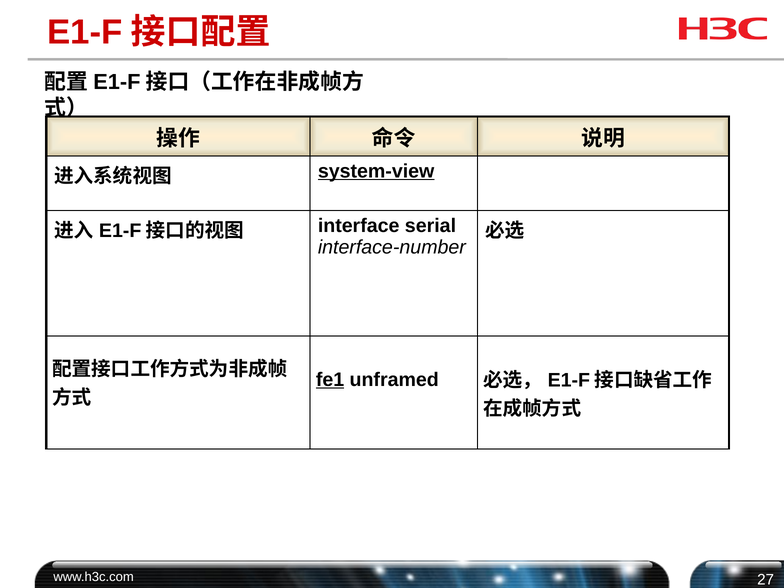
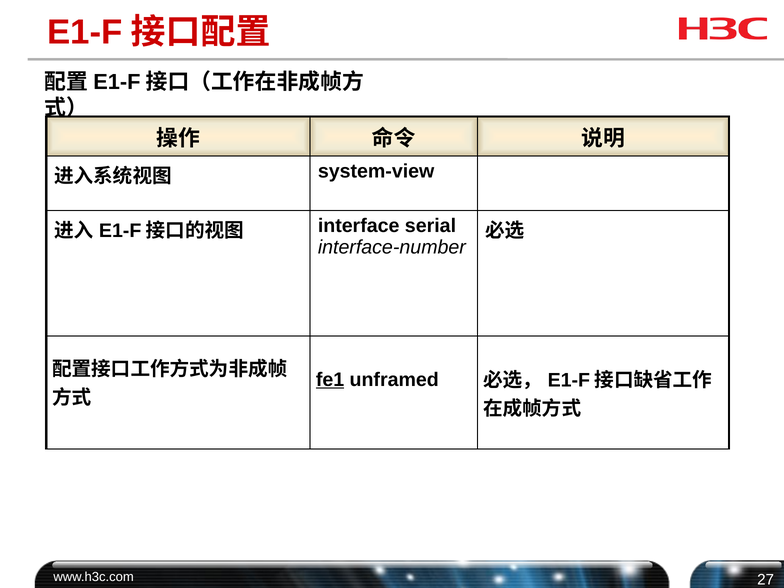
system-view underline: present -> none
